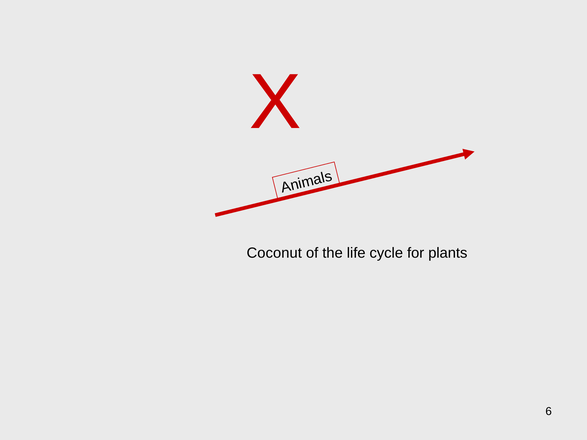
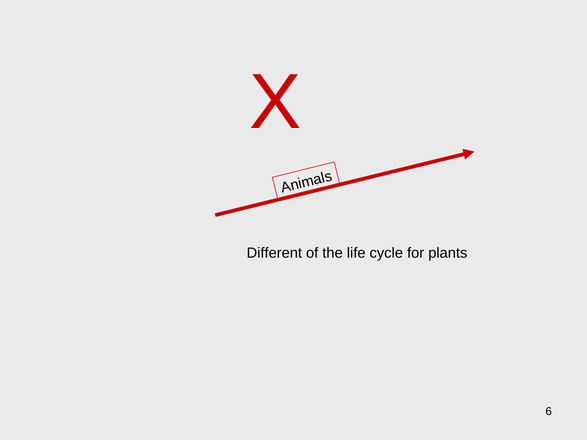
Coconut: Coconut -> Different
